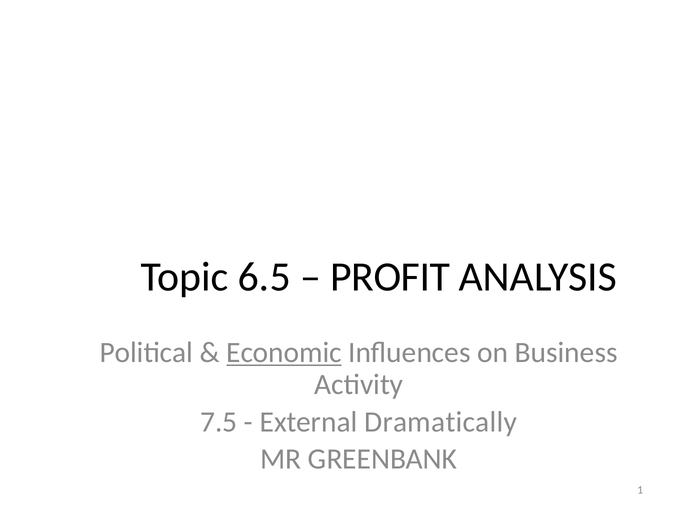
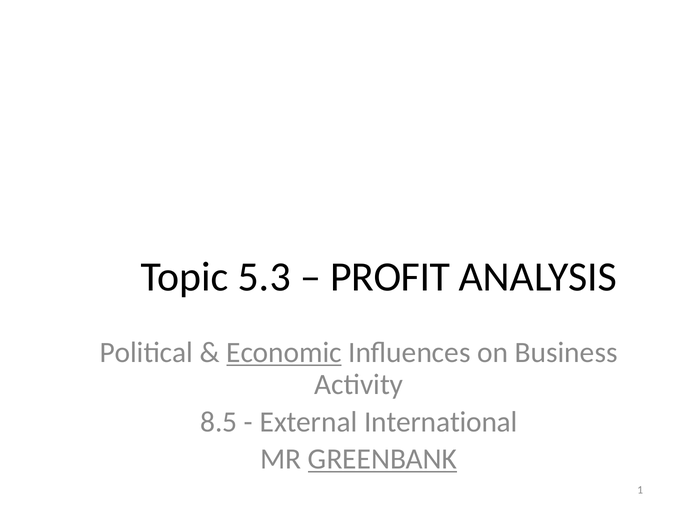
6.5: 6.5 -> 5.3
7.5: 7.5 -> 8.5
Dramatically: Dramatically -> International
GREENBANK underline: none -> present
